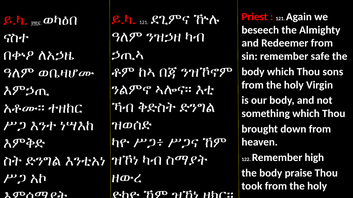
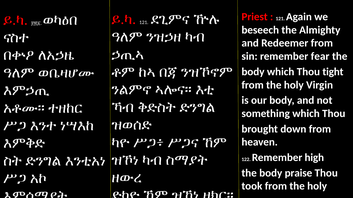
safe: safe -> fear
sons: sons -> tight
